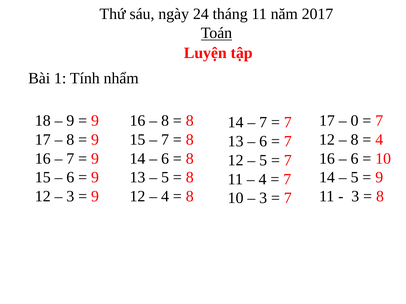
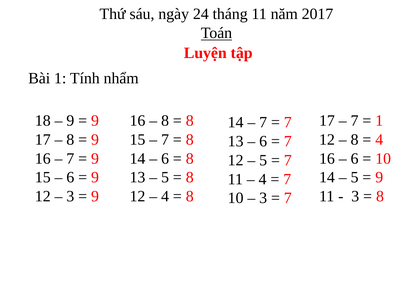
0 at (355, 121): 0 -> 7
7 at (379, 121): 7 -> 1
